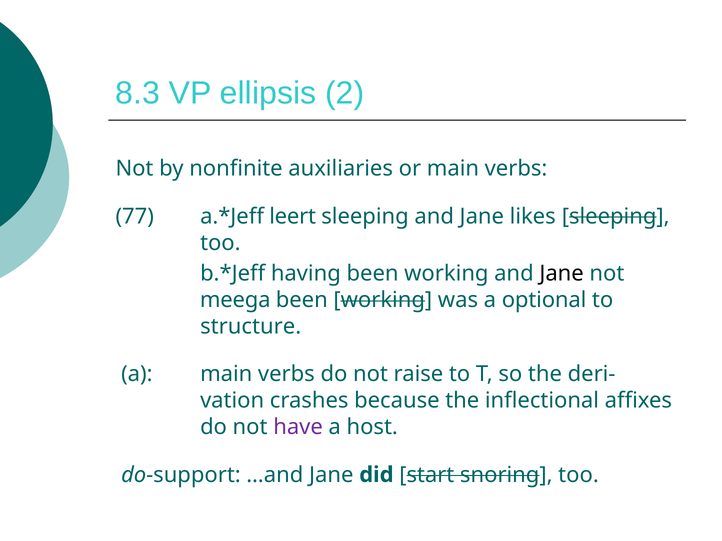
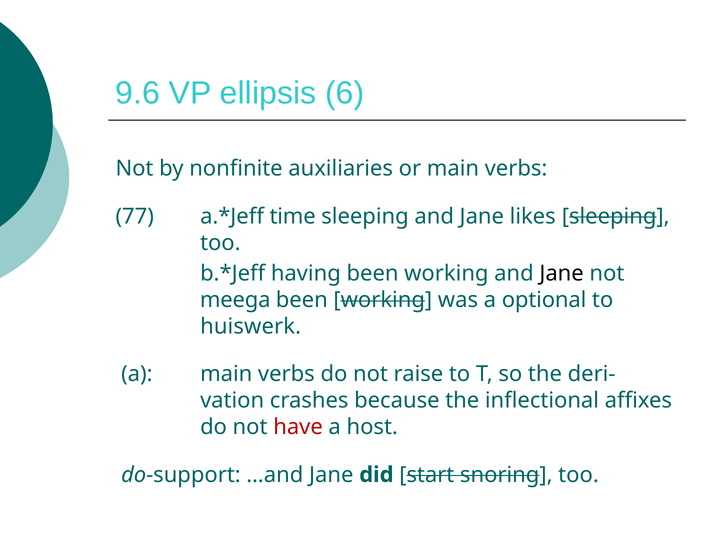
8.3: 8.3 -> 9.6
2: 2 -> 6
leert: leert -> time
structure: structure -> huiswerk
have colour: purple -> red
